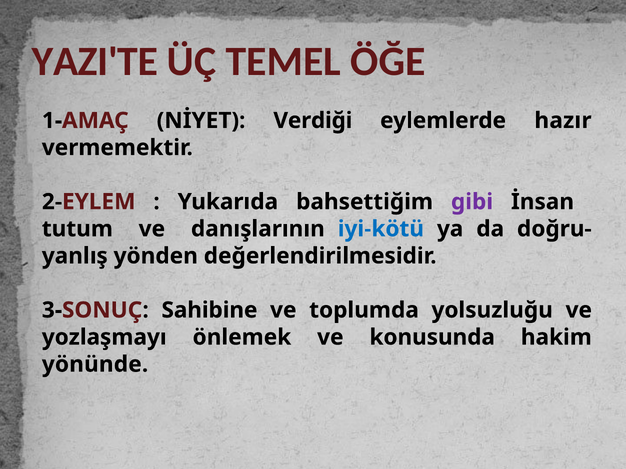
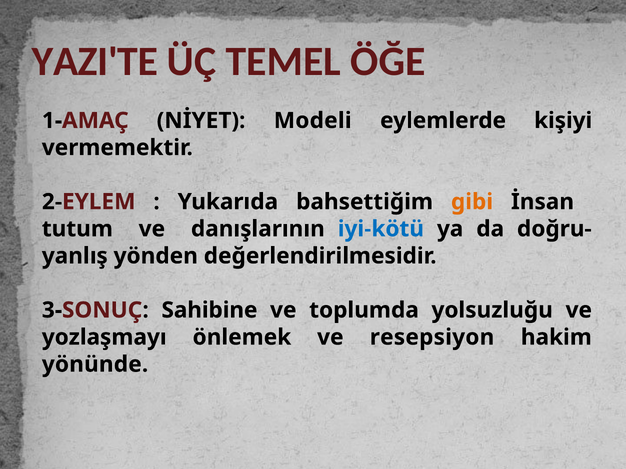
Verdiği: Verdiği -> Modeli
hazır: hazır -> kişiyi
gibi colour: purple -> orange
konusunda: konusunda -> resepsiyon
